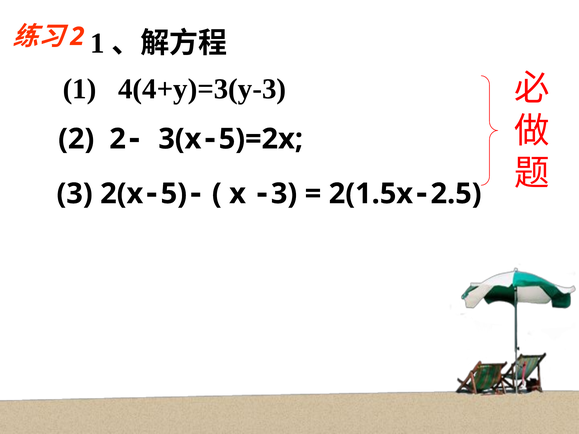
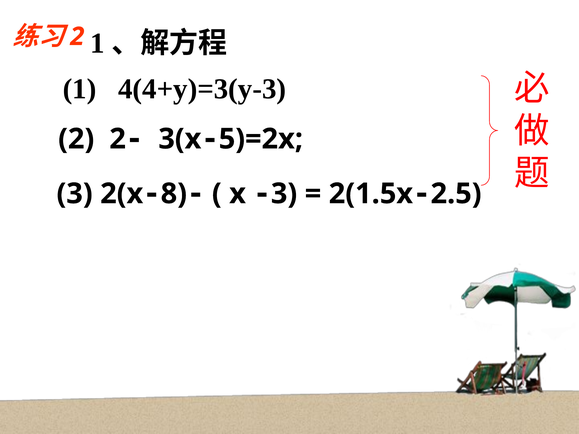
5: 5 -> 8
